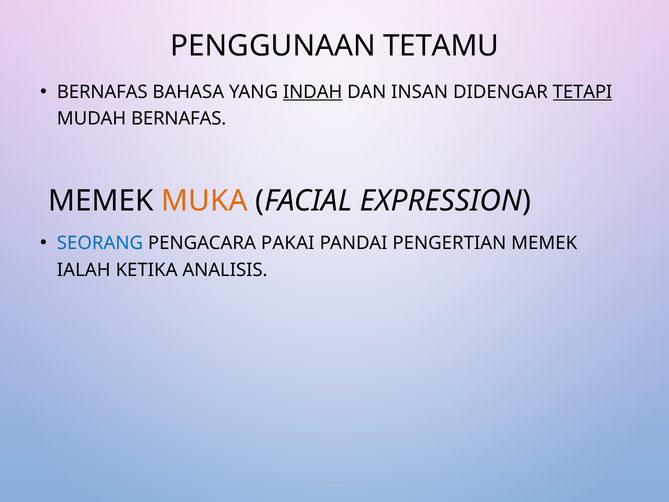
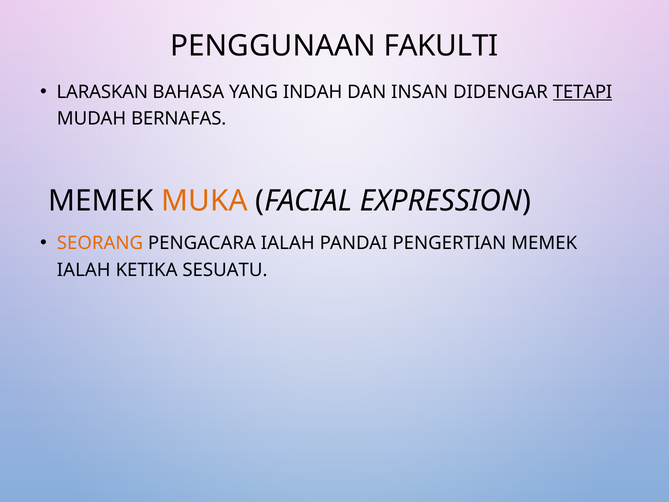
TETAMU: TETAMU -> FAKULTI
BERNAFAS at (102, 92): BERNAFAS -> LARASKAN
INDAH underline: present -> none
SEORANG colour: blue -> orange
PENGACARA PAKAI: PAKAI -> IALAH
ANALISIS: ANALISIS -> SESUATU
